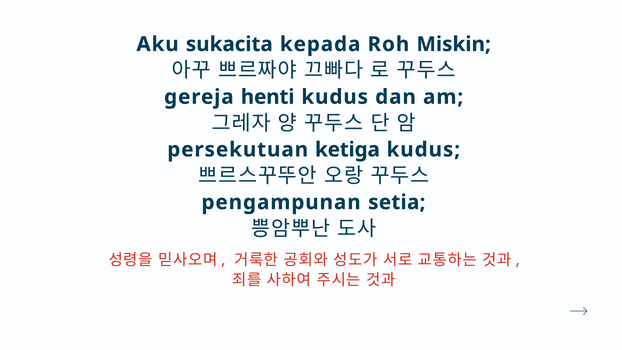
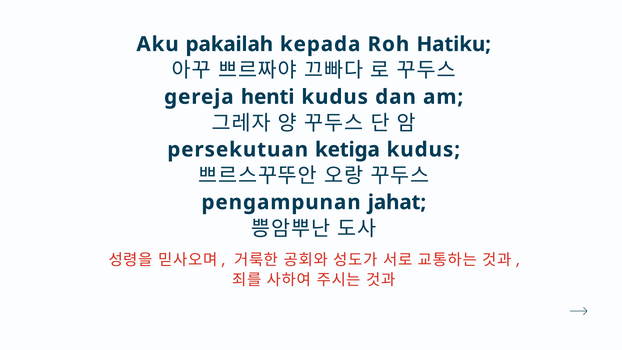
sukacita: sukacita -> pakailah
Miskin: Miskin -> Hatiku
setia: setia -> jahat
